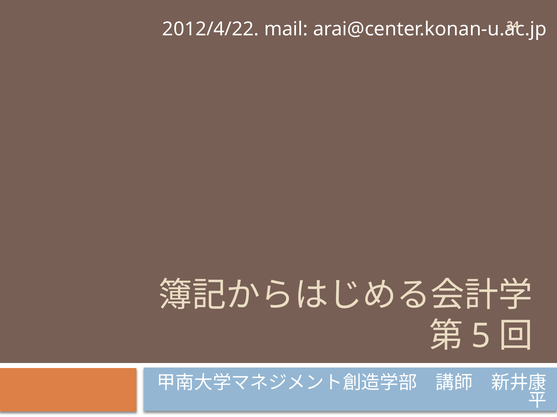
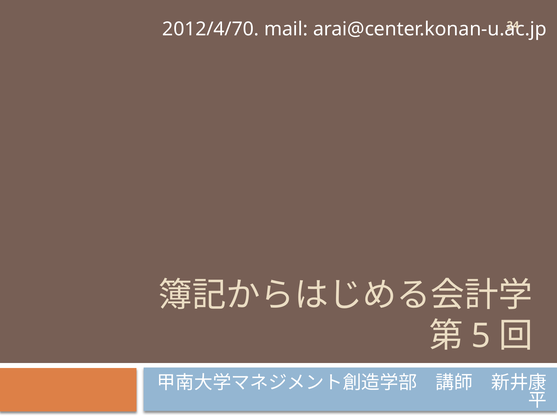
2012/4/22: 2012/4/22 -> 2012/4/70
